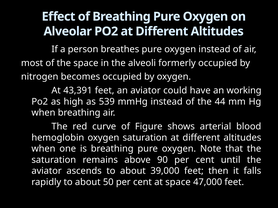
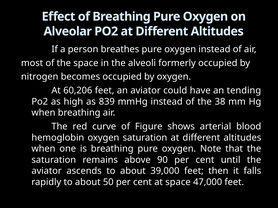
43,391: 43,391 -> 60,206
working: working -> tending
539: 539 -> 839
44: 44 -> 38
